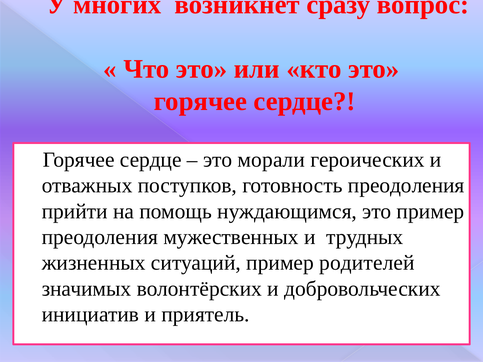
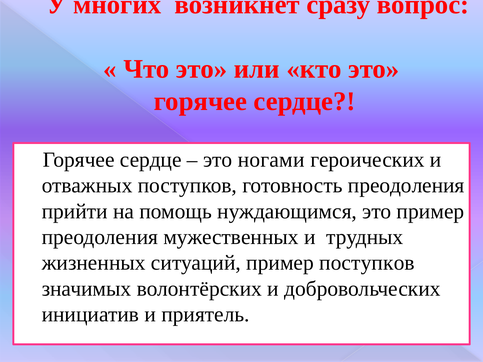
морали: морали -> ногами
пример родителей: родителей -> поступков
